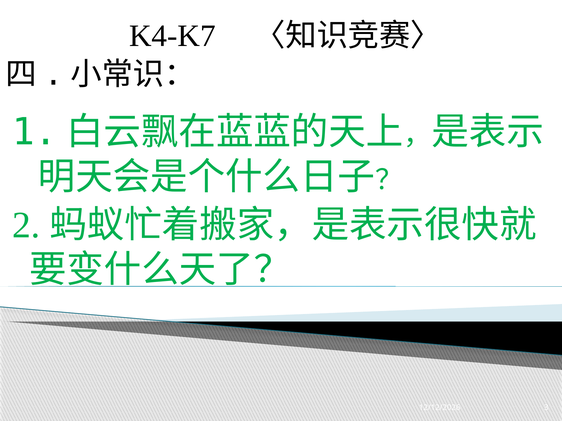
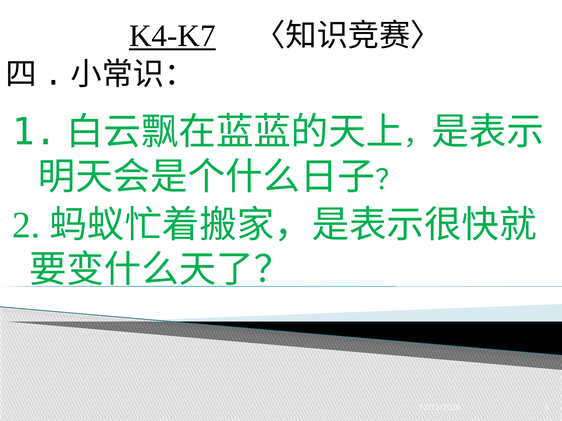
K4-K7 underline: none -> present
